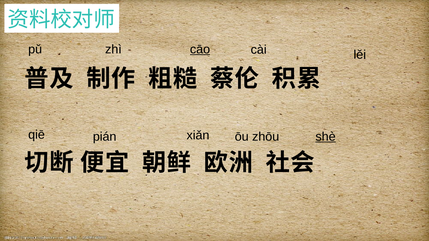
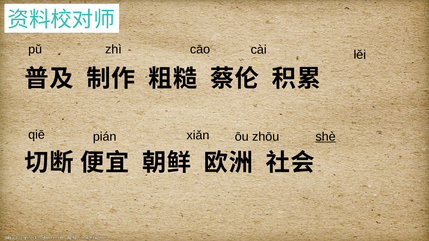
cāo underline: present -> none
